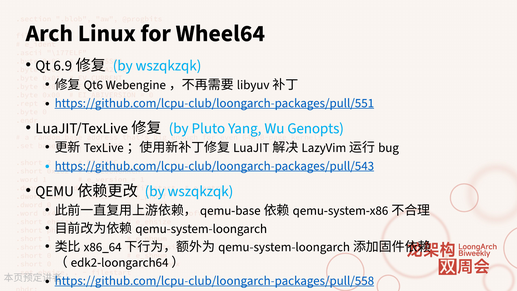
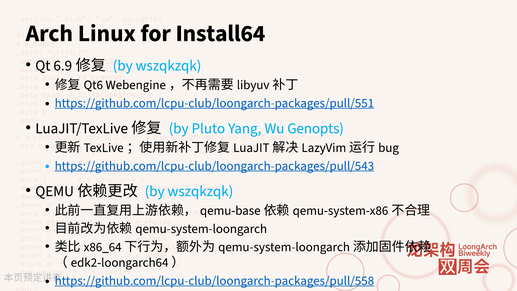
Wheel64: Wheel64 -> Install64
